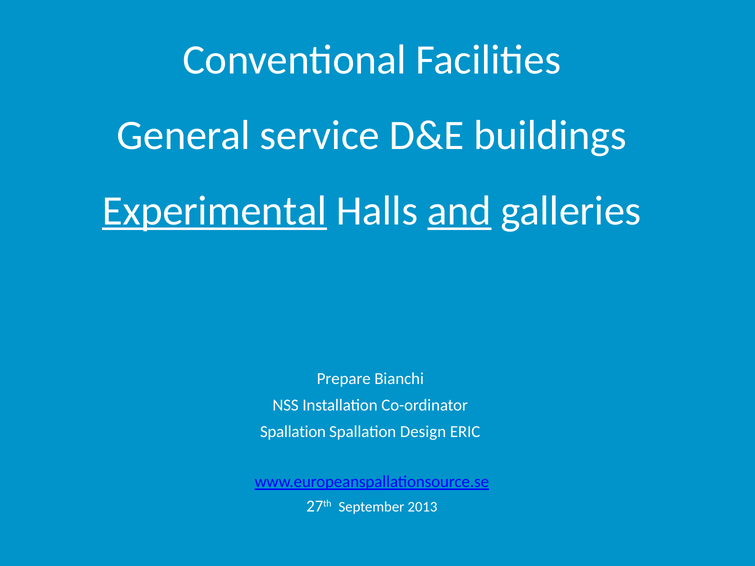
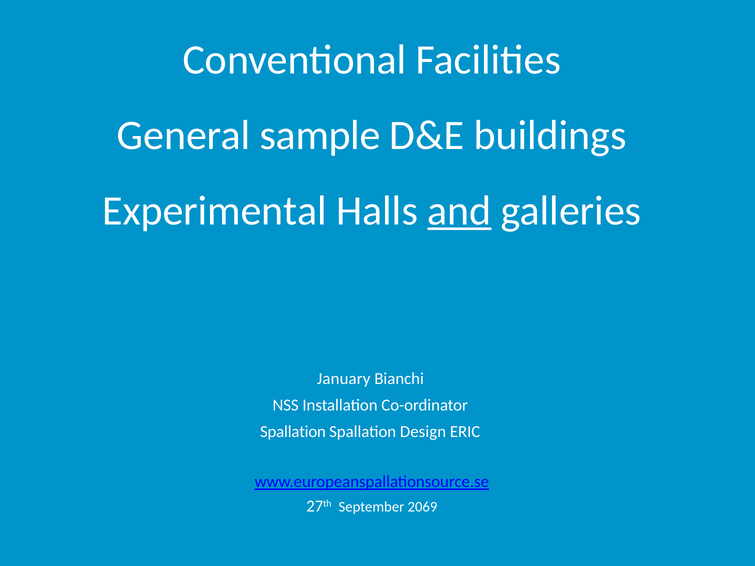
service: service -> sample
Experimental underline: present -> none
Prepare: Prepare -> January
2013: 2013 -> 2069
